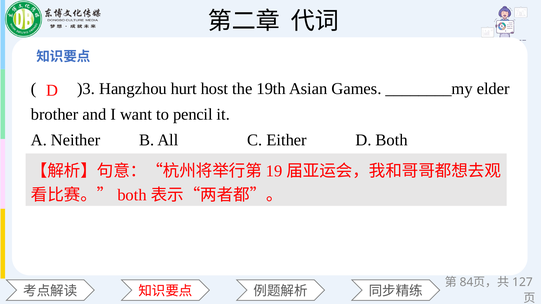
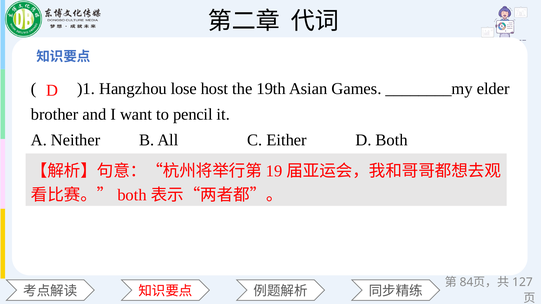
)3: )3 -> )1
hurt: hurt -> lose
